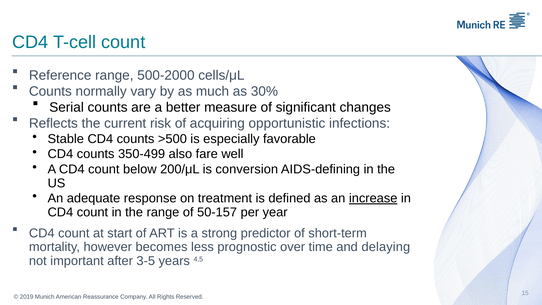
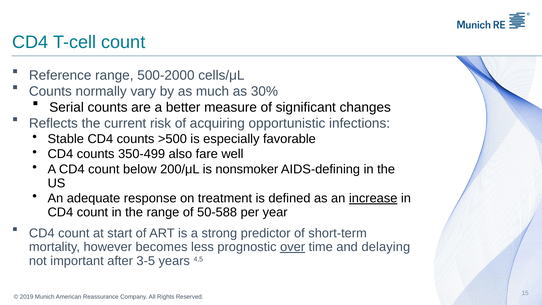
conversion: conversion -> nonsmoker
50-157: 50-157 -> 50-588
over underline: none -> present
